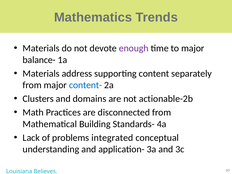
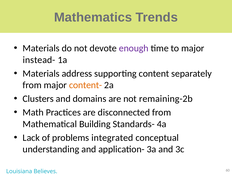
balance-: balance- -> instead-
content- colour: blue -> orange
actionable-2b: actionable-2b -> remaining-2b
